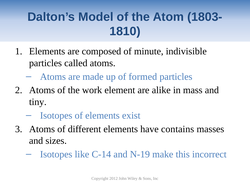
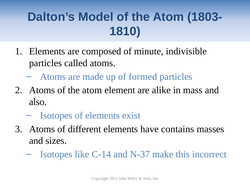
Atoms of the work: work -> atom
tiny: tiny -> also
N-19: N-19 -> N-37
